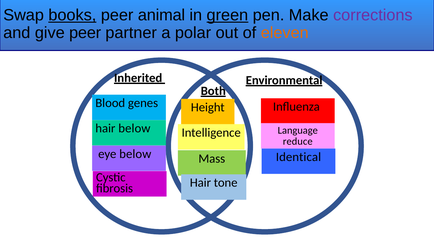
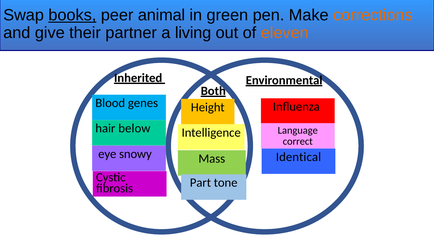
green underline: present -> none
corrections colour: purple -> orange
give peer: peer -> their
polar: polar -> living
reduce: reduce -> correct
eye below: below -> snowy
Hair at (200, 183): Hair -> Part
